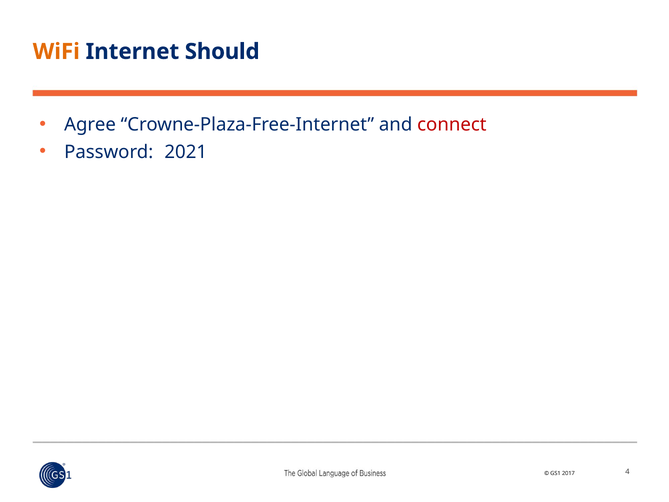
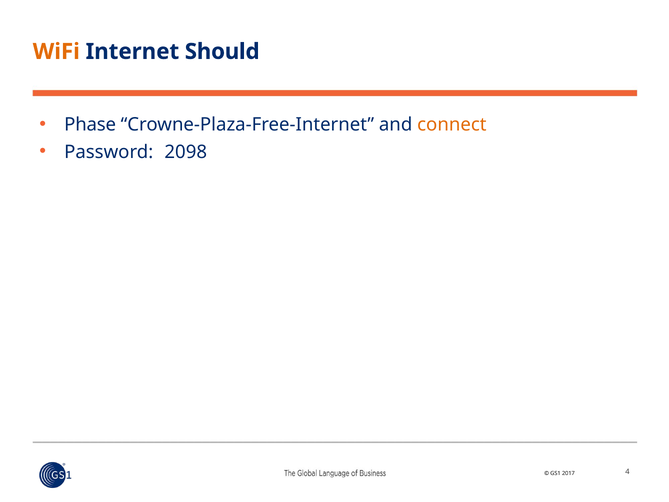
Agree: Agree -> Phase
connect colour: red -> orange
2021: 2021 -> 2098
